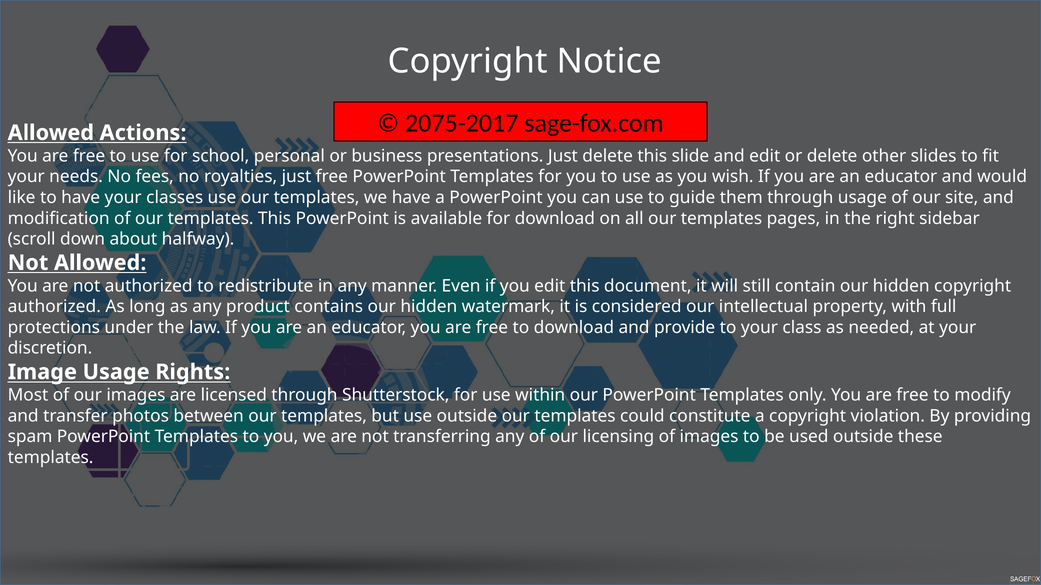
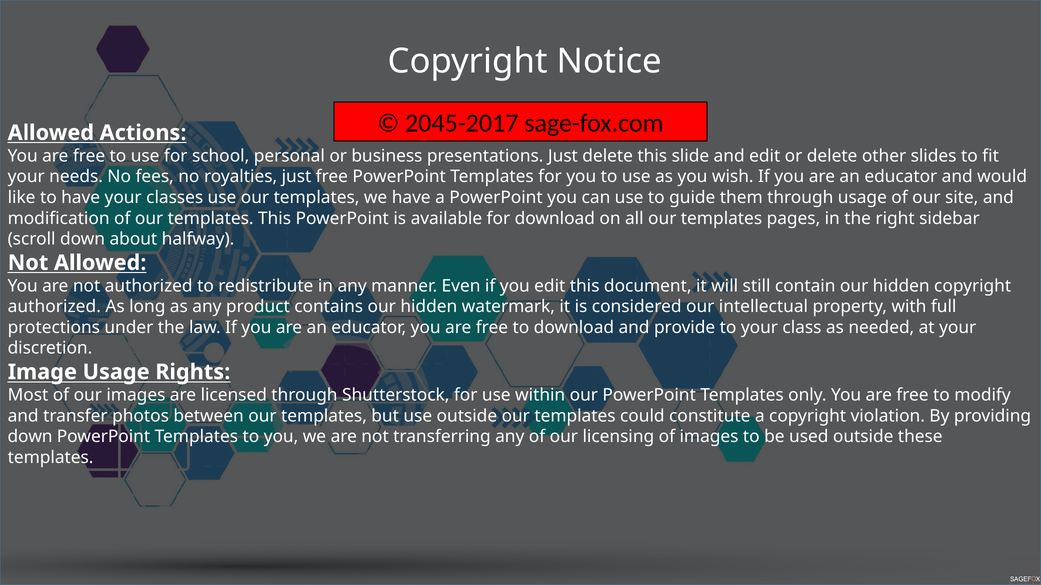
2075-2017: 2075-2017 -> 2045-2017
spam at (30, 437): spam -> down
